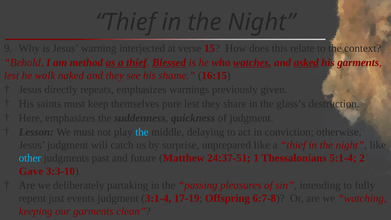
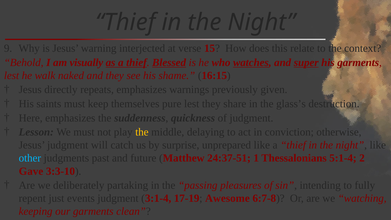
method: method -> visually
asked: asked -> super
the at (142, 132) colour: light blue -> yellow
Offspring: Offspring -> Awesome
